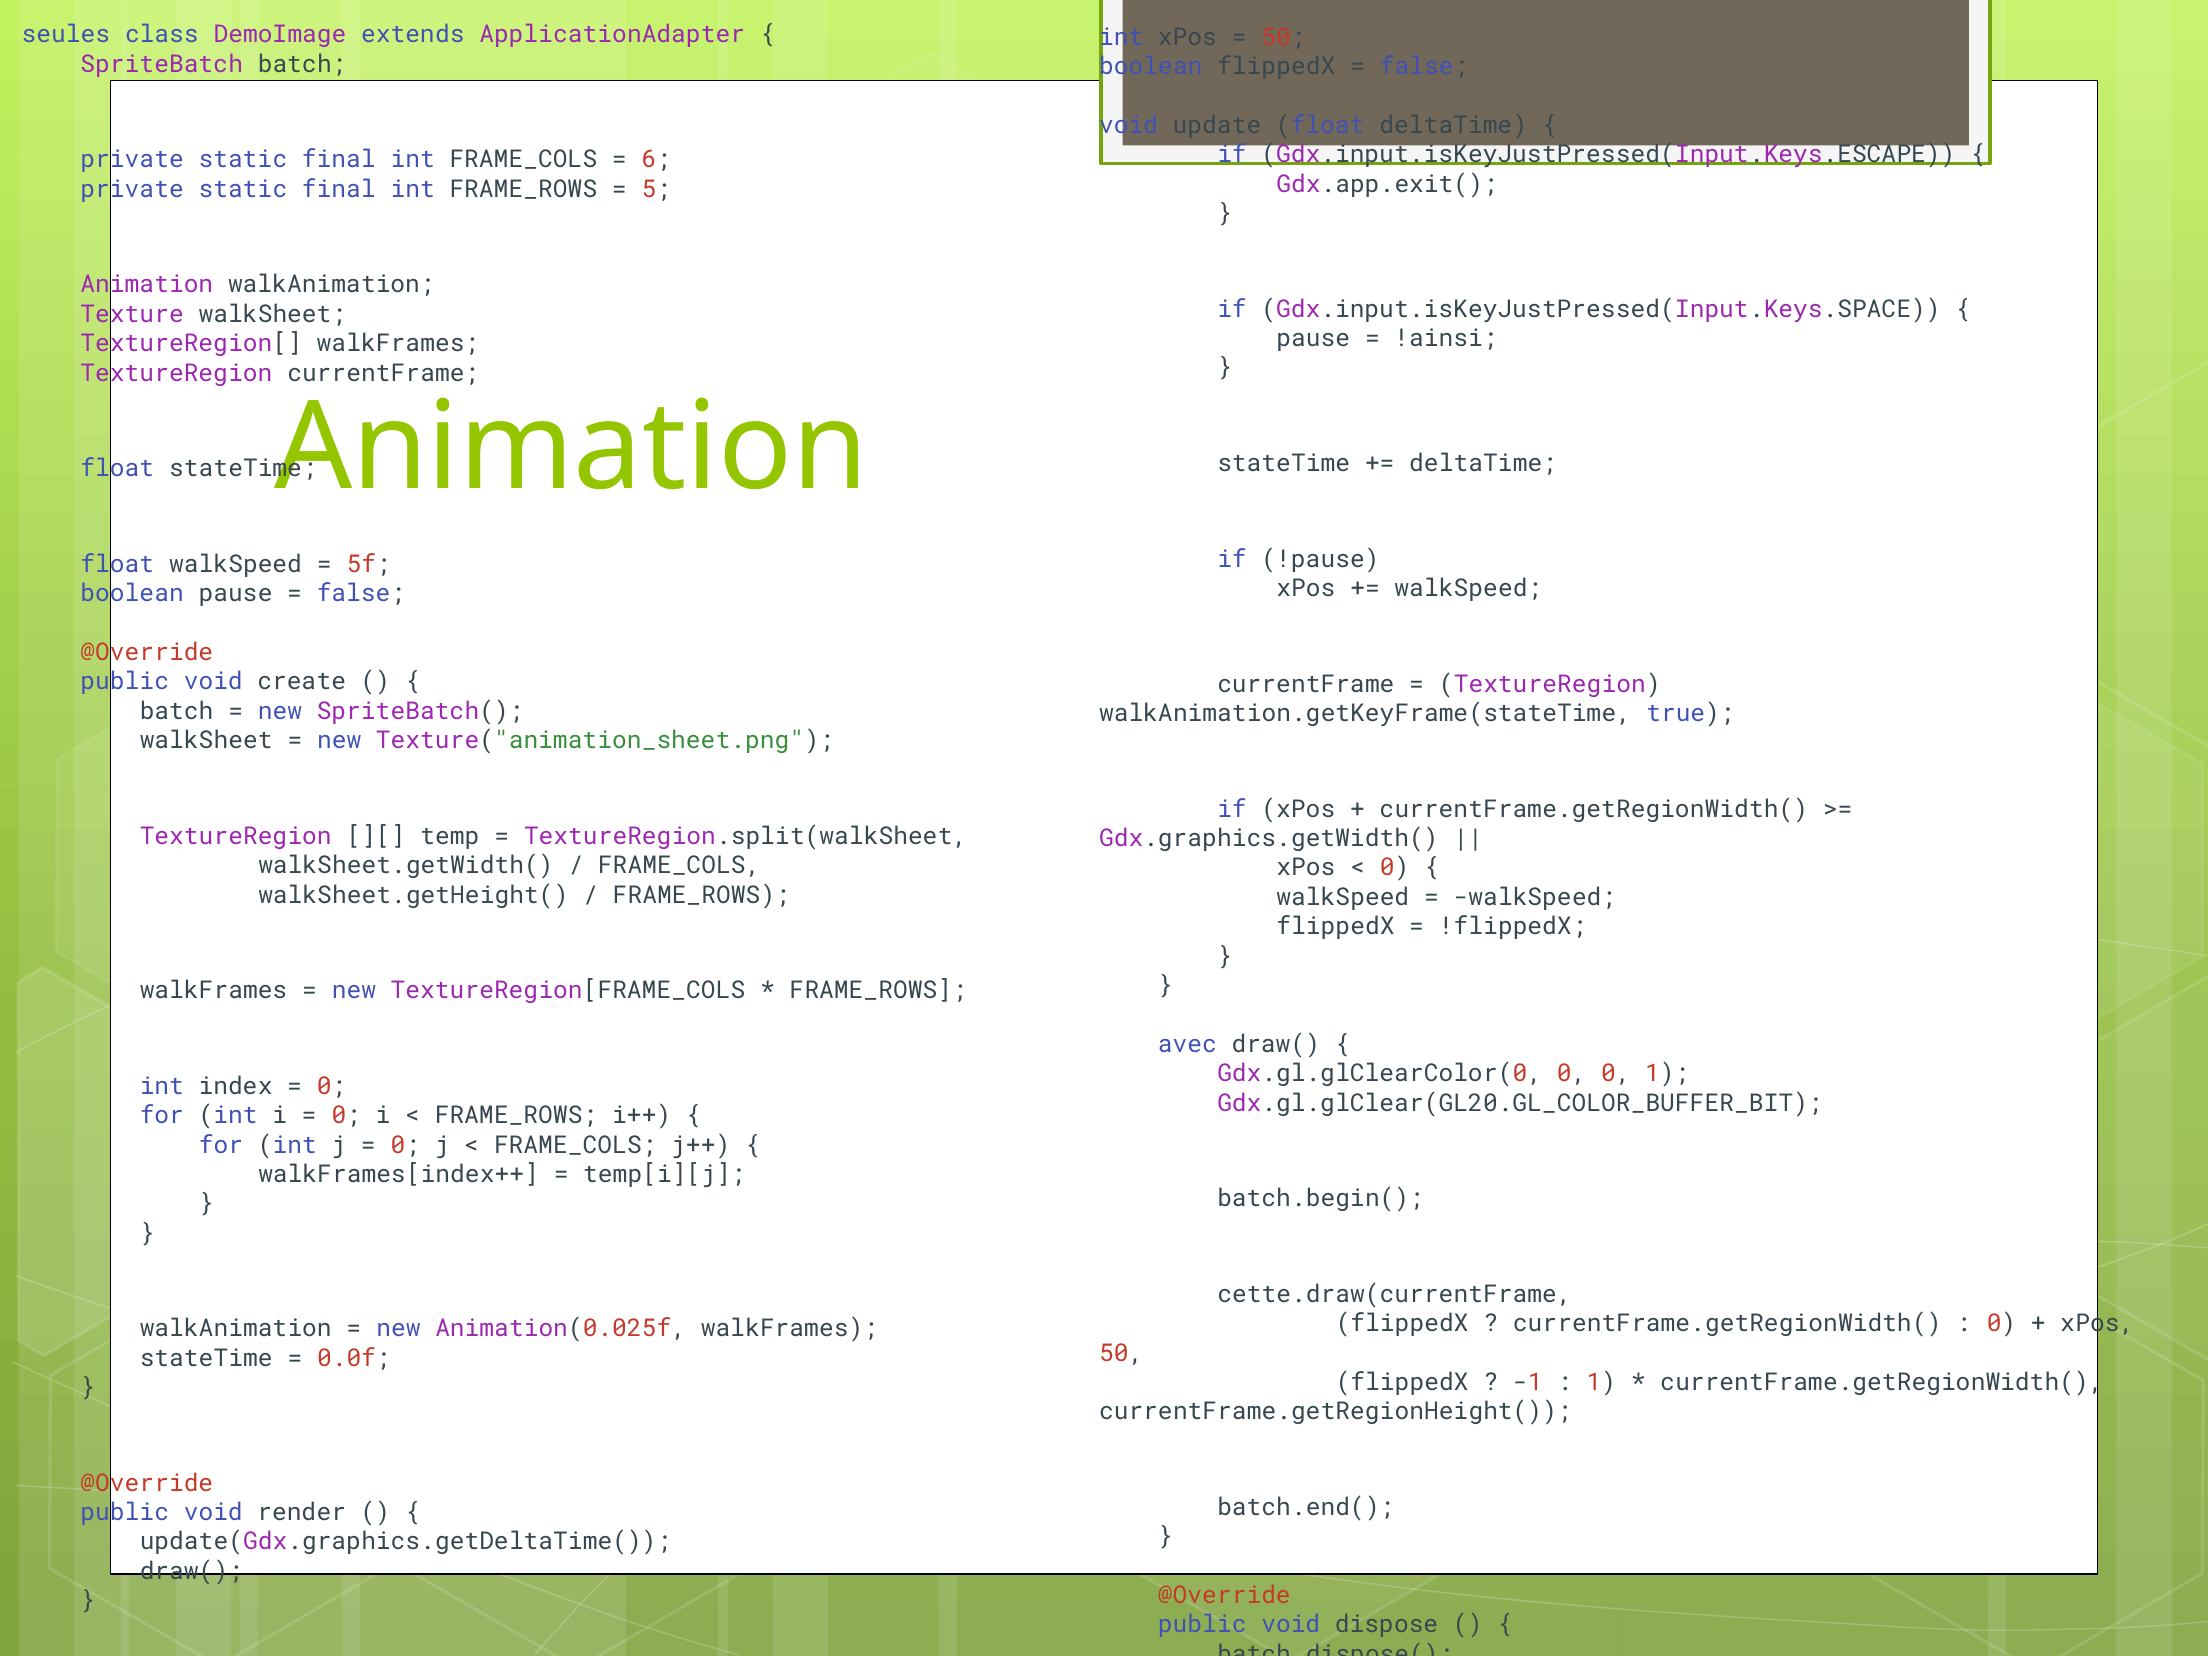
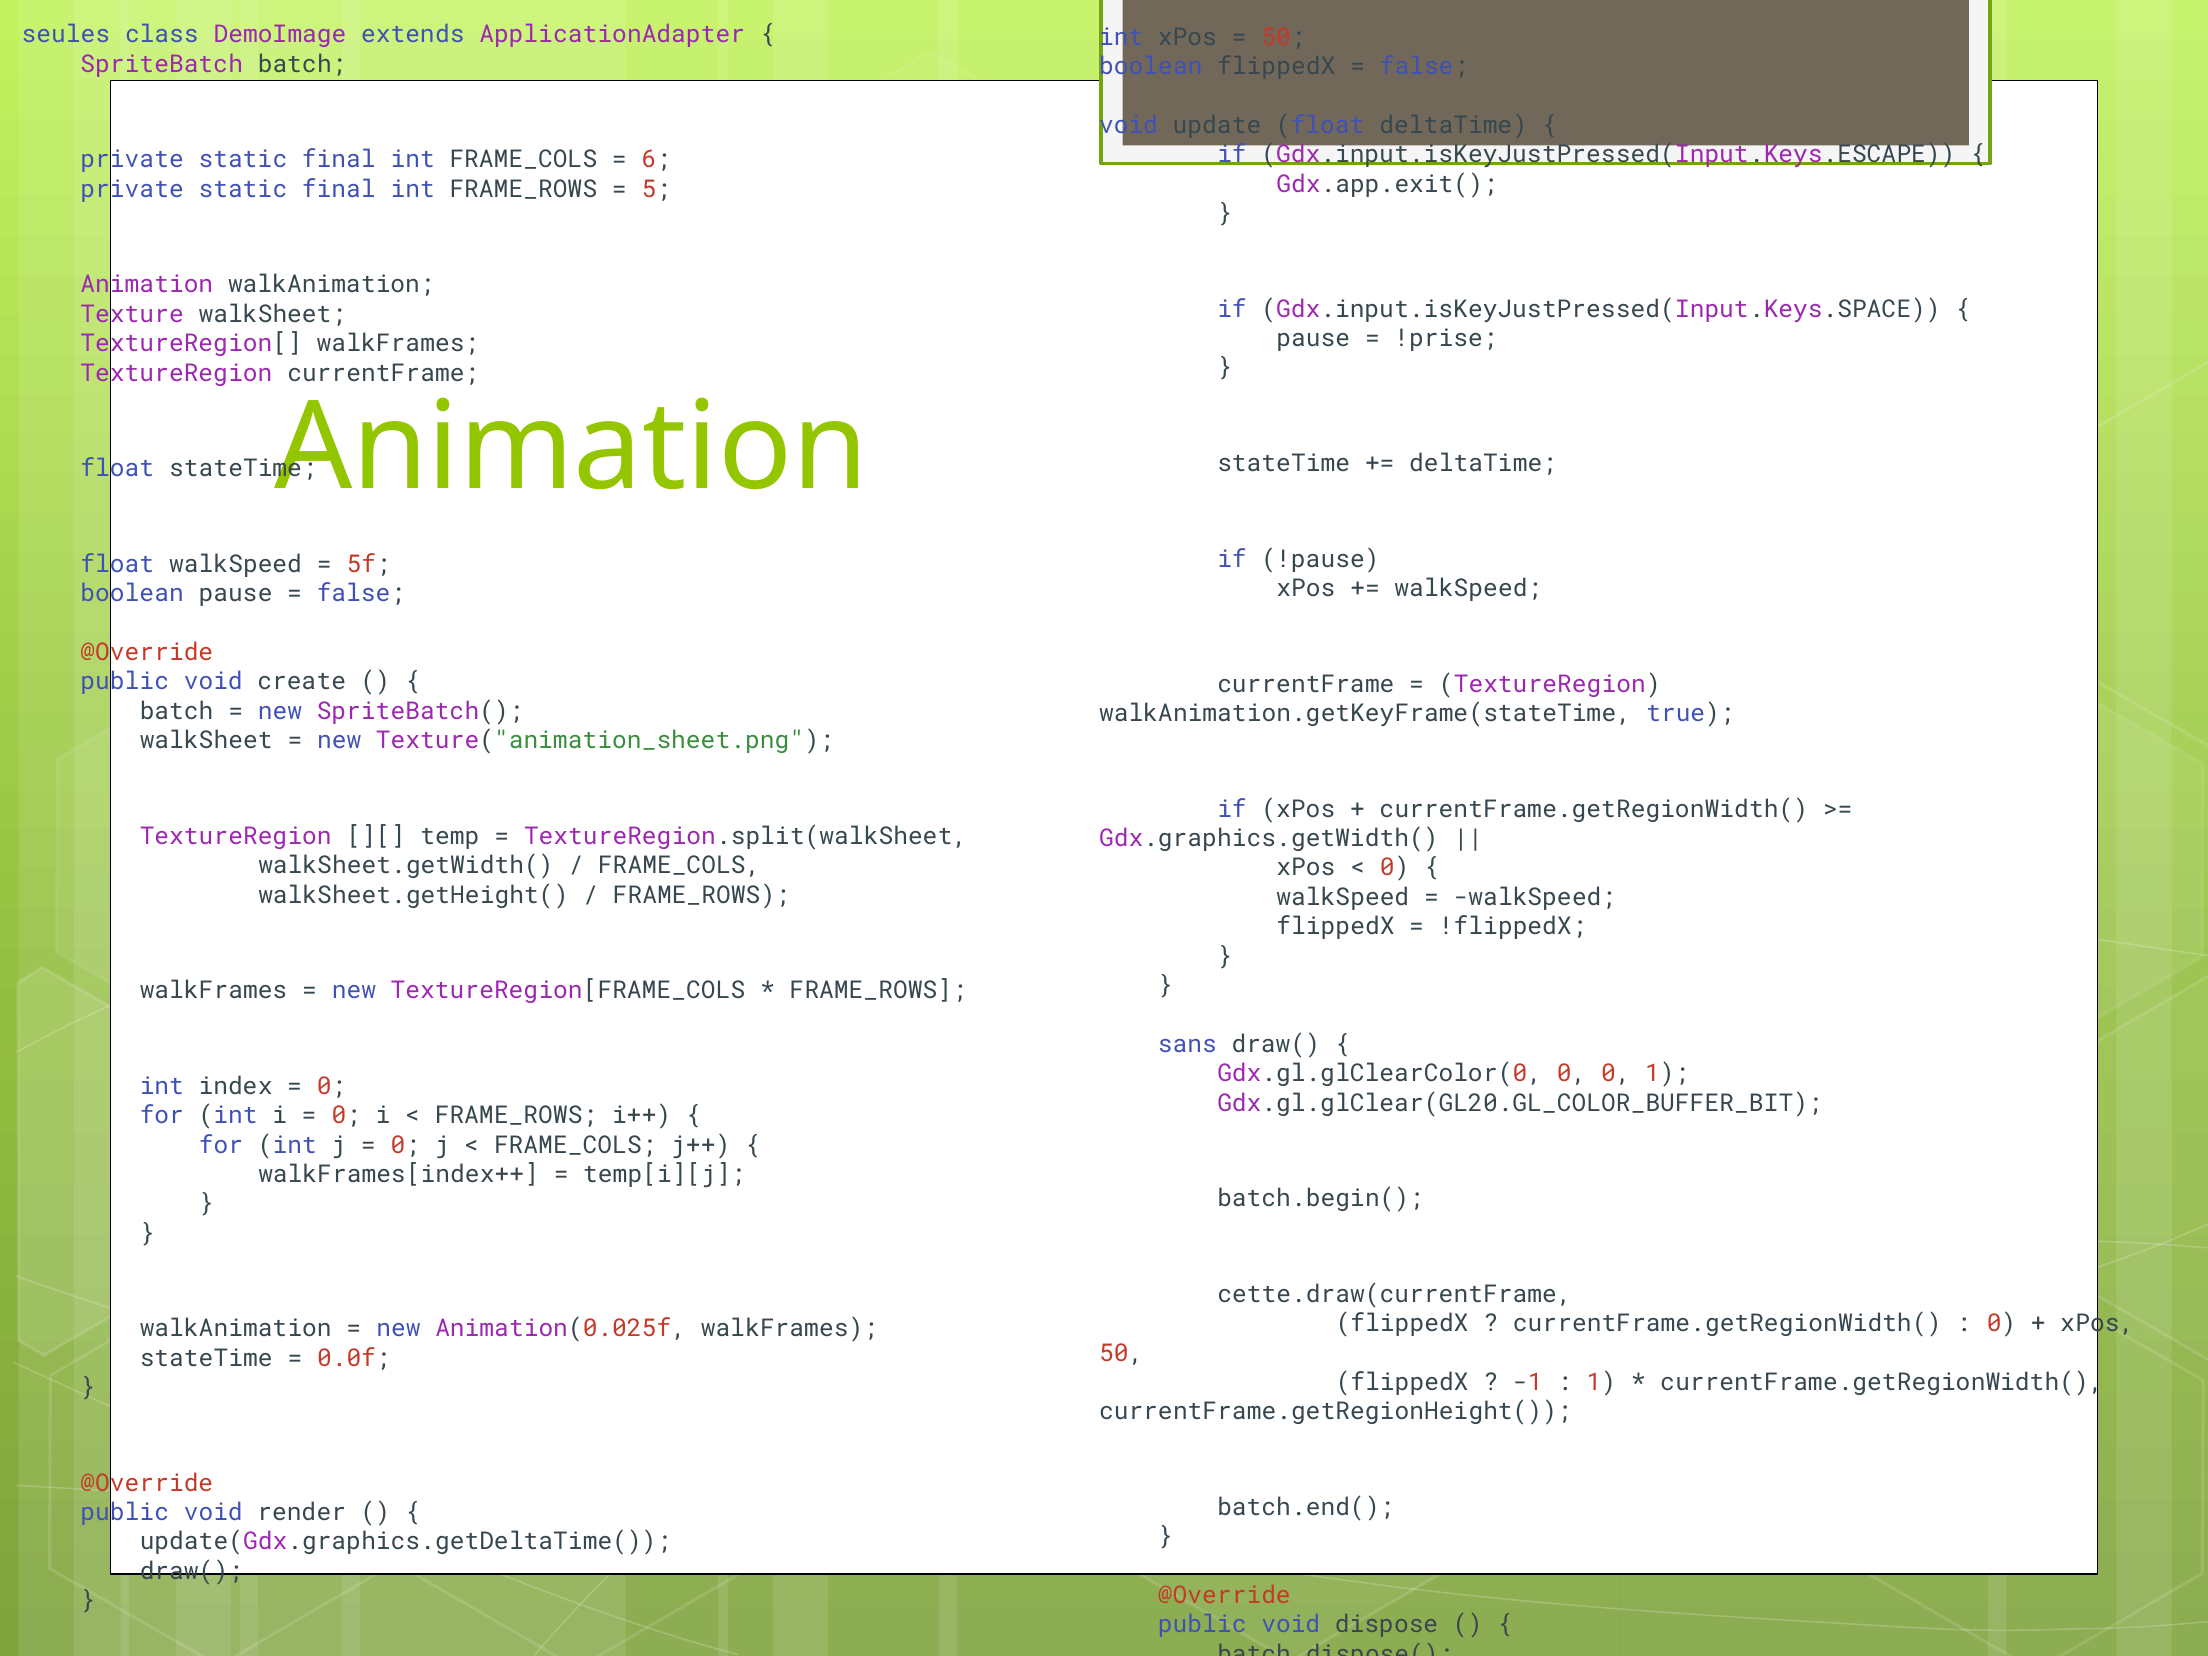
!ainsi: !ainsi -> !prise
avec: avec -> sans
